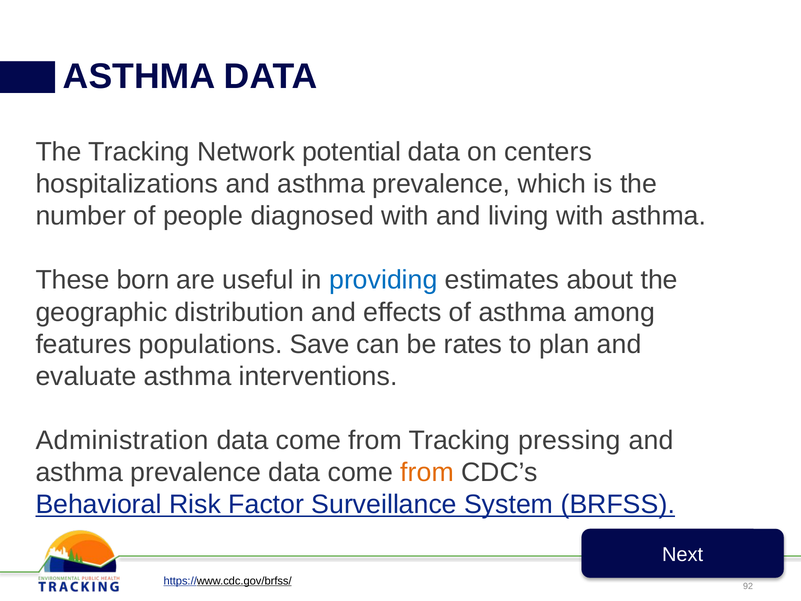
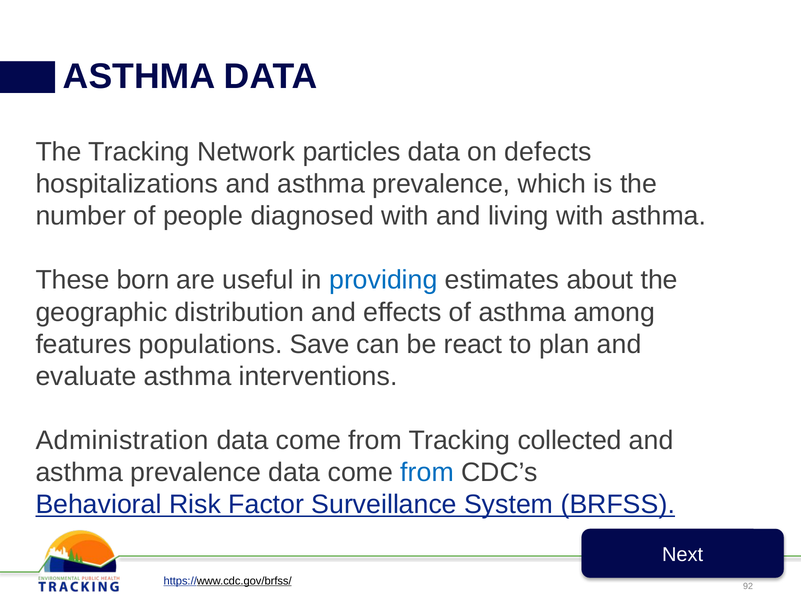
potential: potential -> particles
centers: centers -> defects
rates: rates -> react
pressing: pressing -> collected
from at (427, 472) colour: orange -> blue
